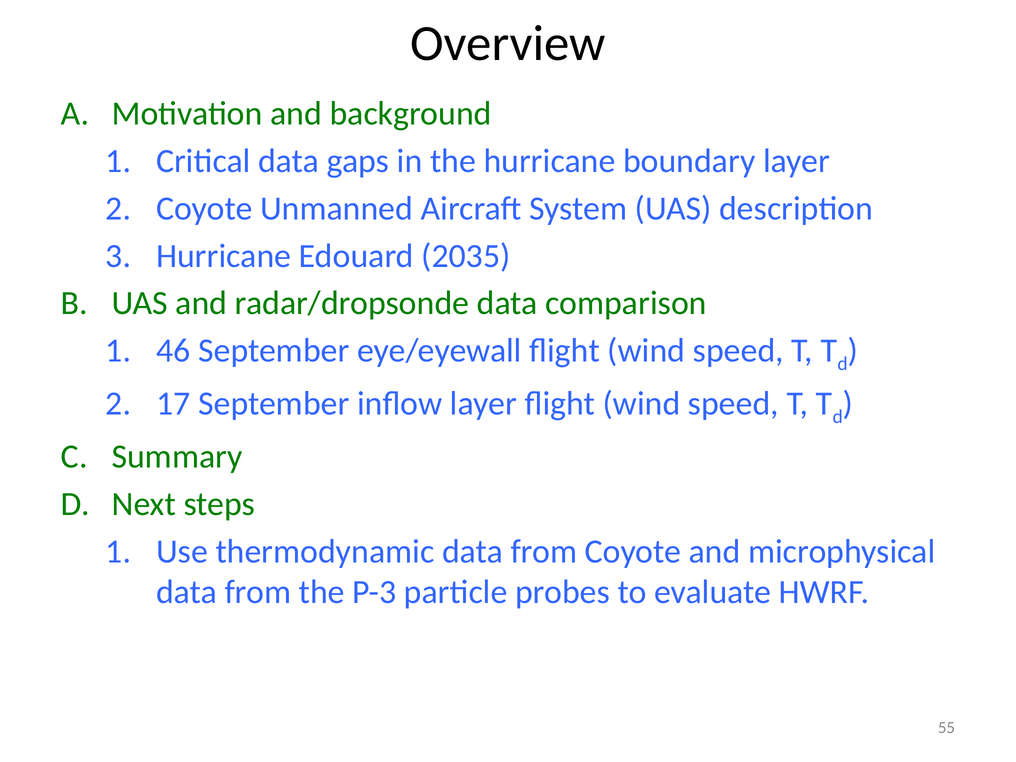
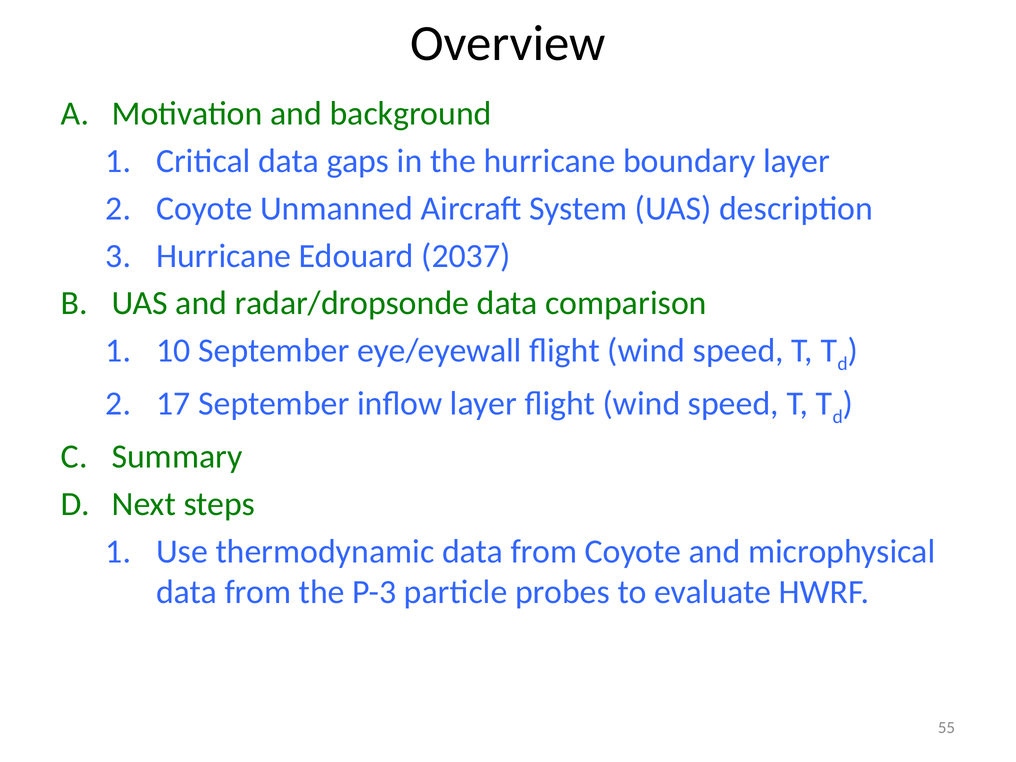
2035: 2035 -> 2037
46: 46 -> 10
